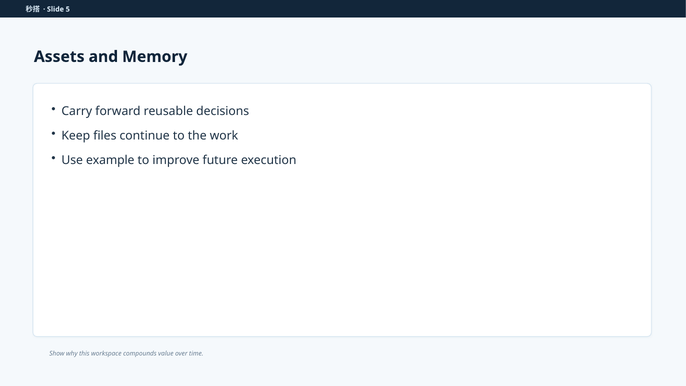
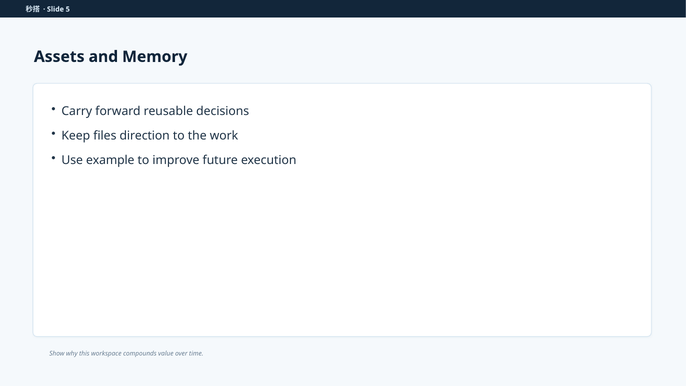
continue: continue -> direction
